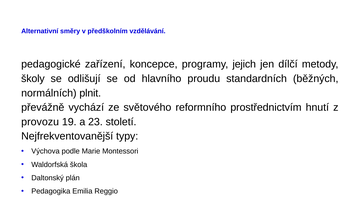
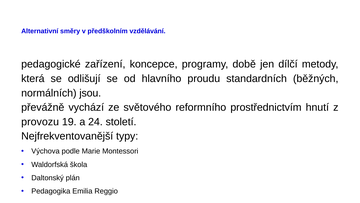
jejich: jejich -> době
školy: školy -> která
plnit: plnit -> jsou
23: 23 -> 24
